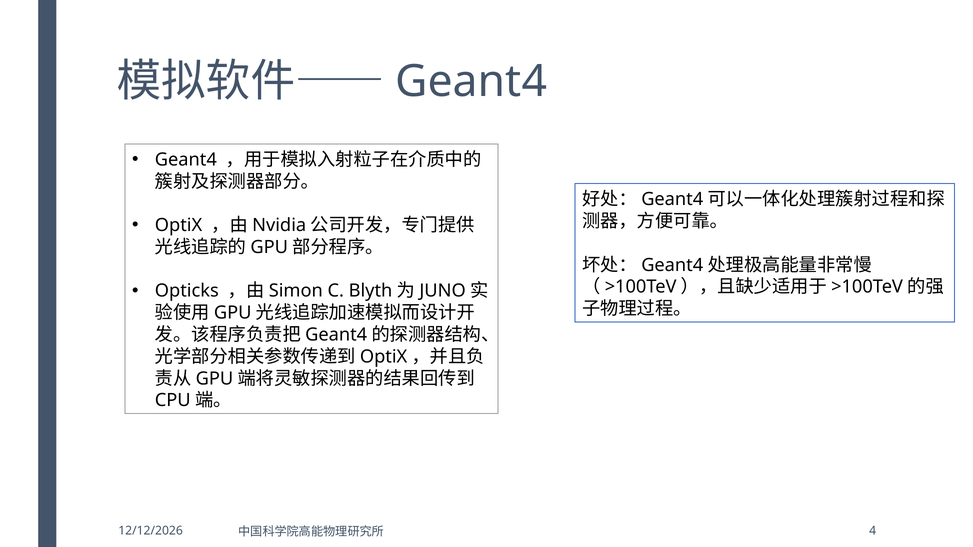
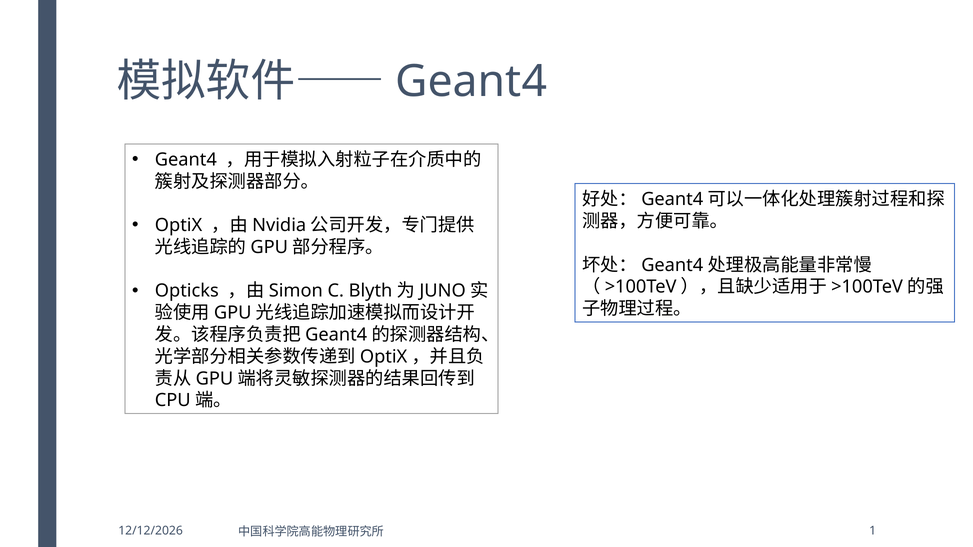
4: 4 -> 1
